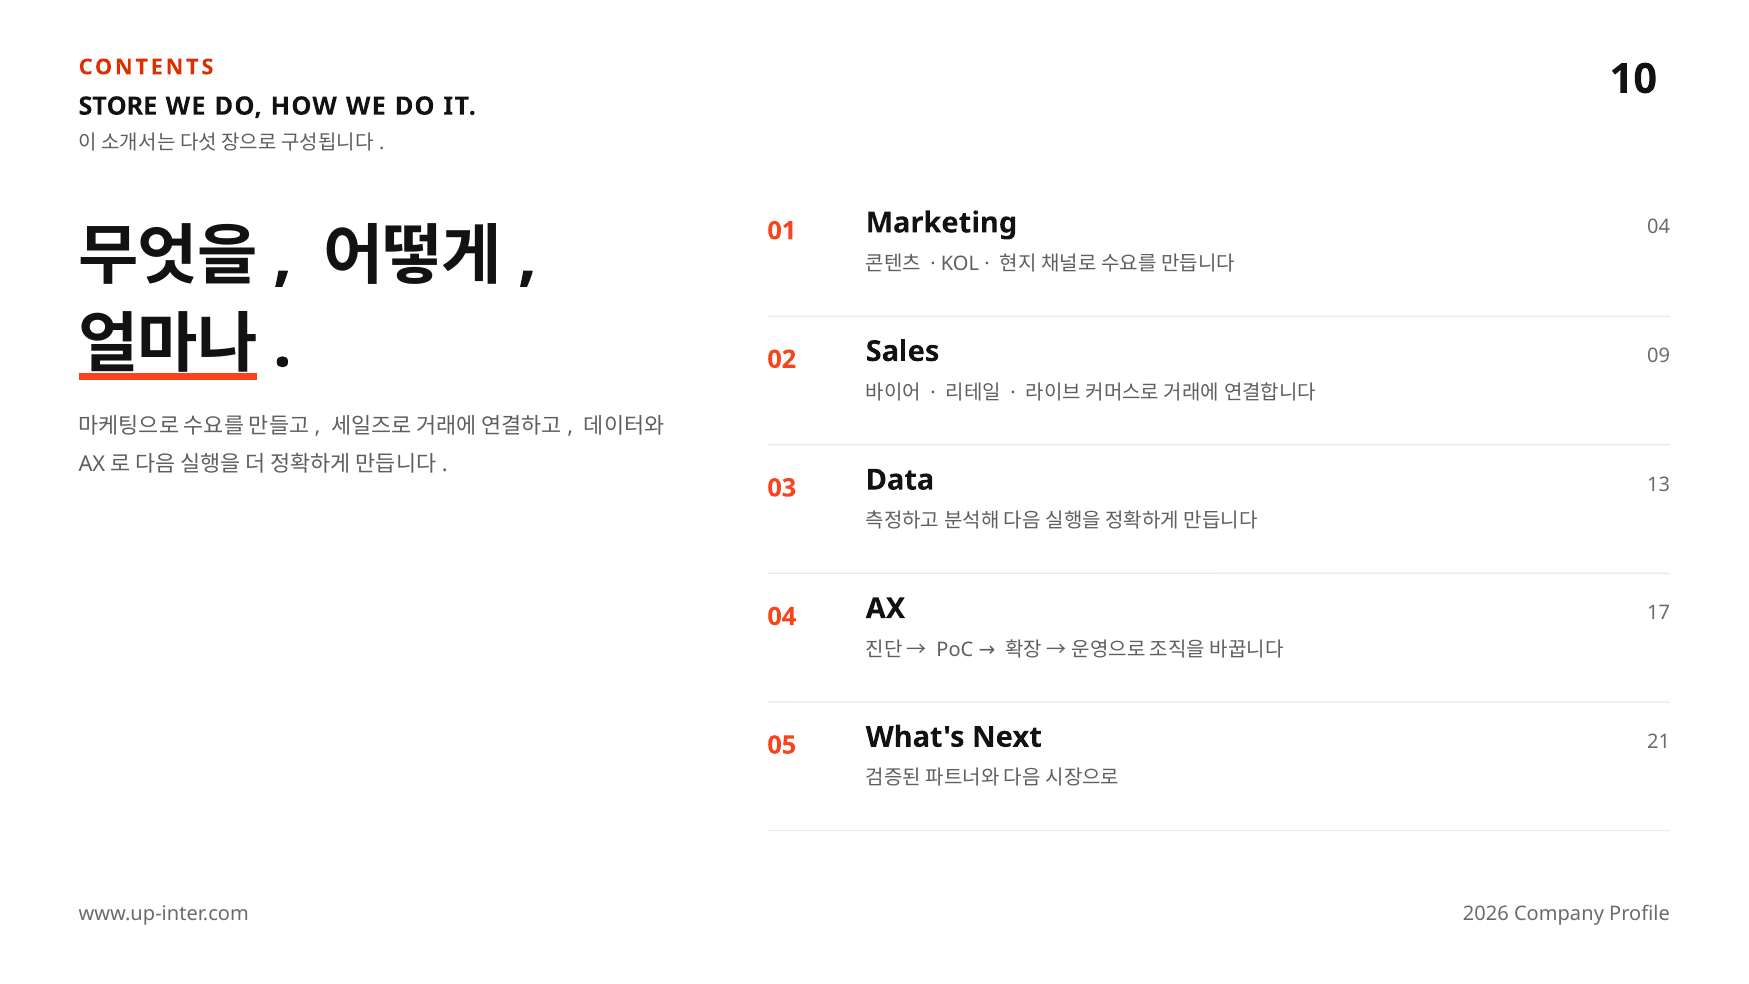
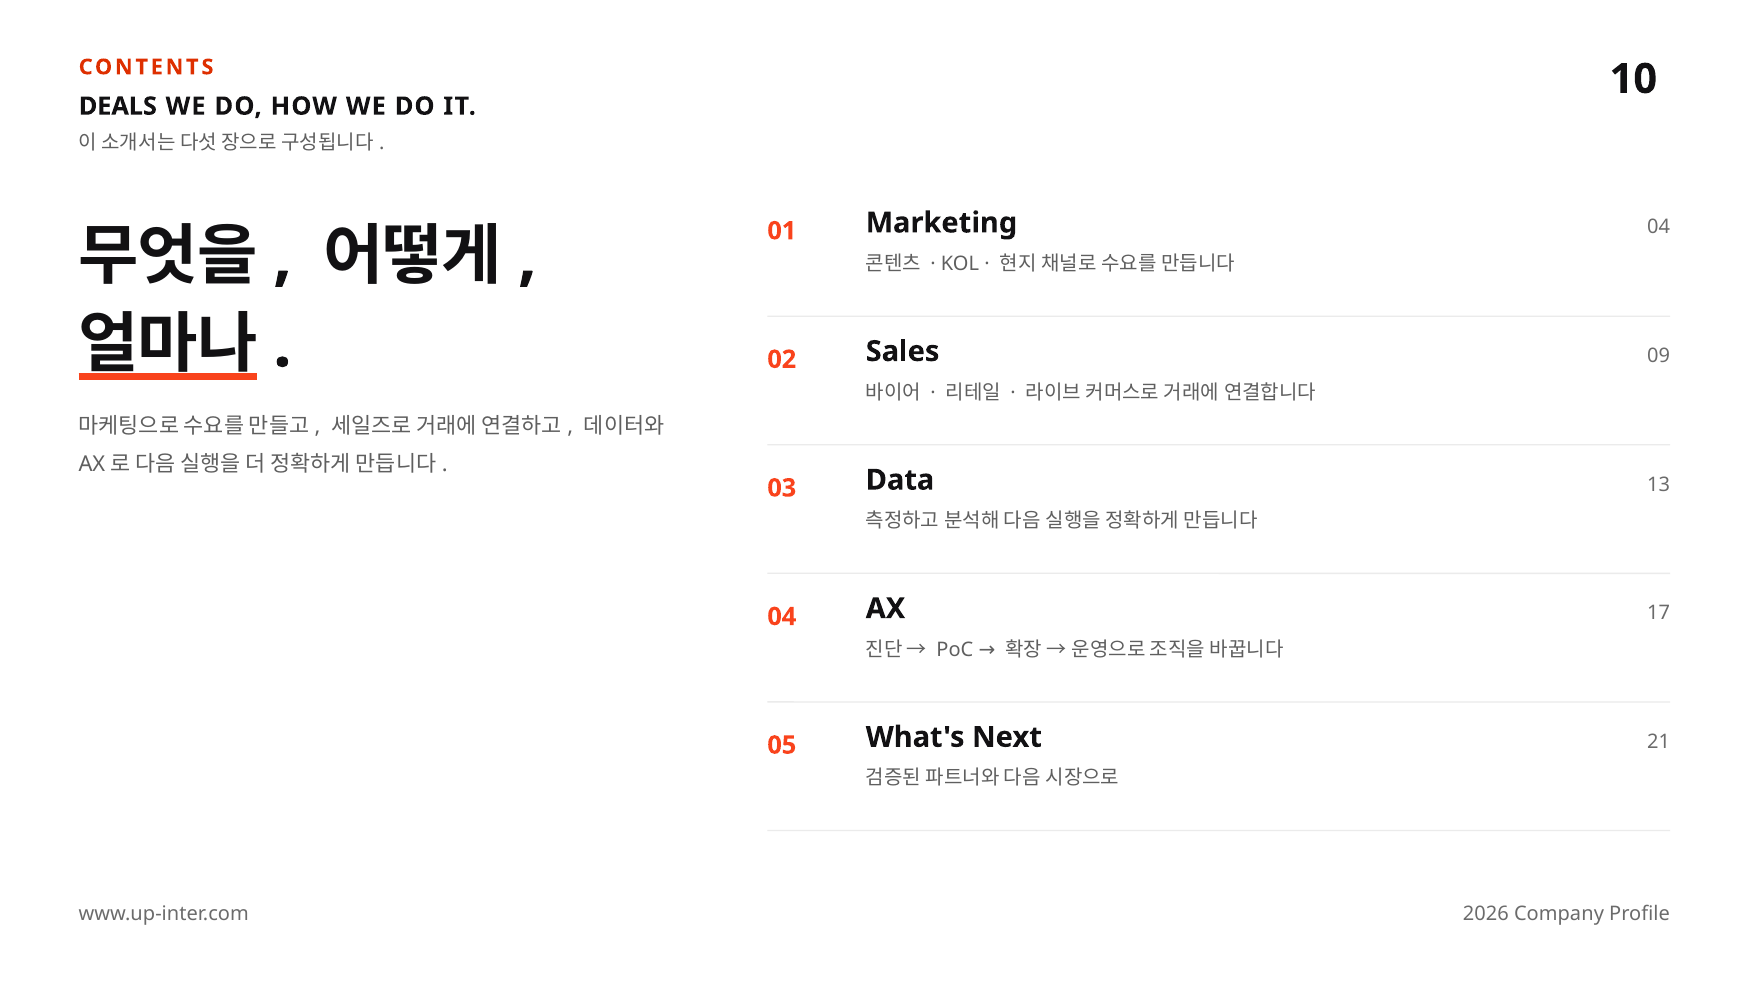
STORE: STORE -> DEALS
